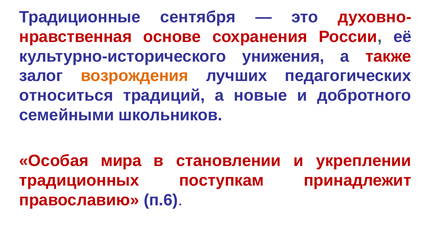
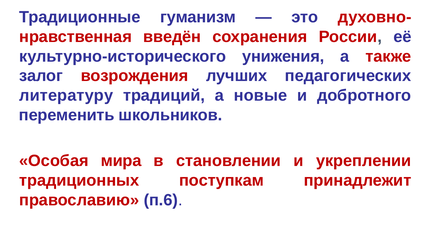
сентября: сентября -> гуманизм
основе: основе -> введён
возрождения colour: orange -> red
относиться: относиться -> литературу
семейными: семейными -> переменить
